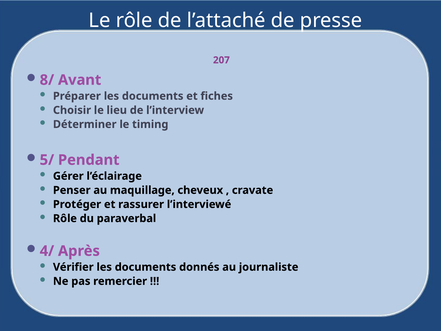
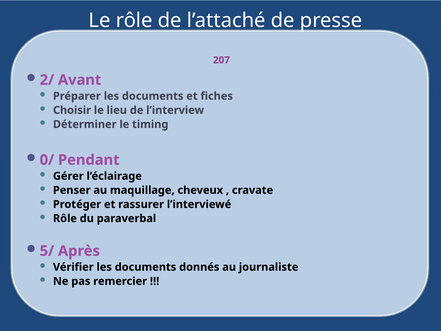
8/: 8/ -> 2/
5/: 5/ -> 0/
4/: 4/ -> 5/
